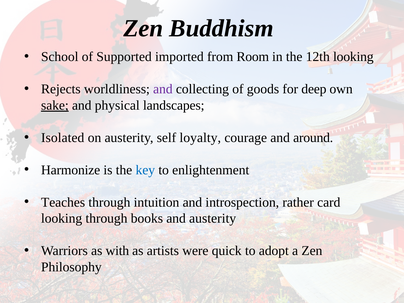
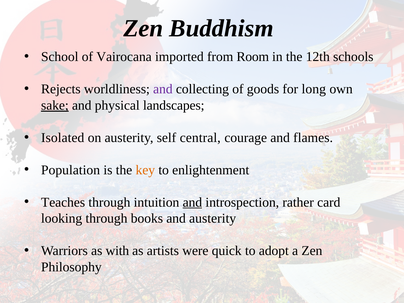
Supported: Supported -> Vairocana
12th looking: looking -> schools
deep: deep -> long
loyalty: loyalty -> central
around: around -> flames
Harmonize: Harmonize -> Population
key colour: blue -> orange
and at (192, 202) underline: none -> present
